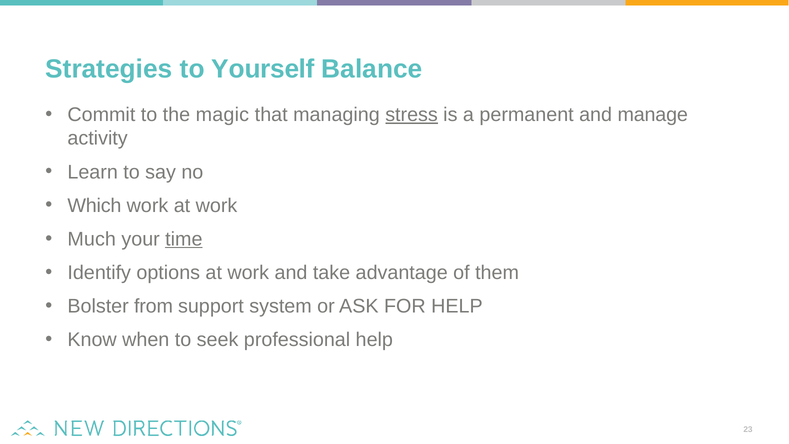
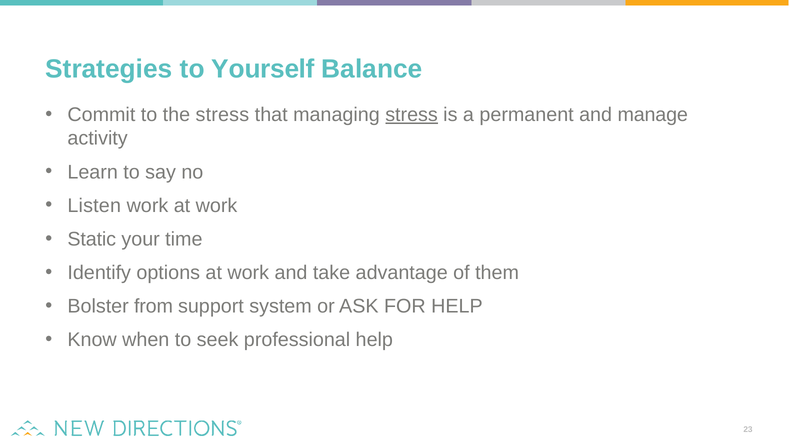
the magic: magic -> stress
Which: Which -> Listen
Much: Much -> Static
time underline: present -> none
